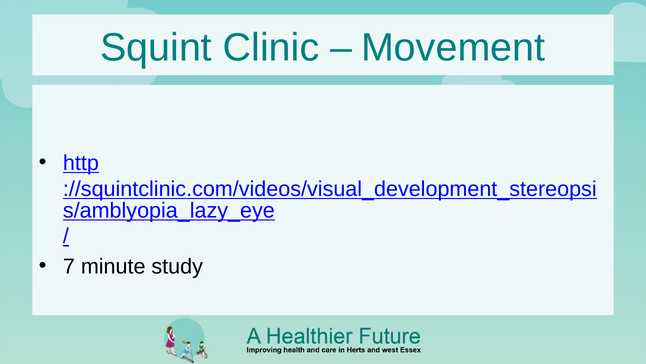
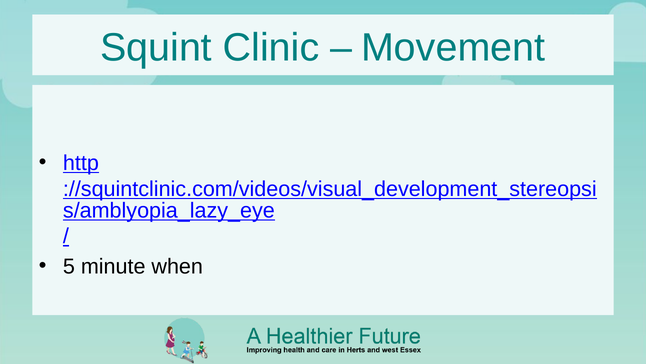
7: 7 -> 5
study: study -> when
